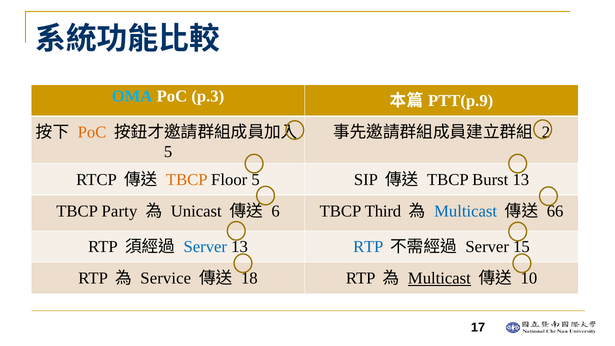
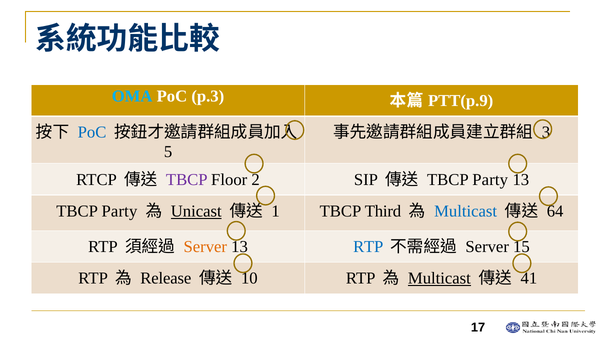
PoC at (92, 132) colour: orange -> blue
2: 2 -> 3
TBCP at (187, 180) colour: orange -> purple
Floor 5: 5 -> 2
Burst at (490, 180): Burst -> Party
Unicast underline: none -> present
6: 6 -> 1
66: 66 -> 64
Server at (205, 247) colour: blue -> orange
Service: Service -> Release
18: 18 -> 10
10: 10 -> 41
